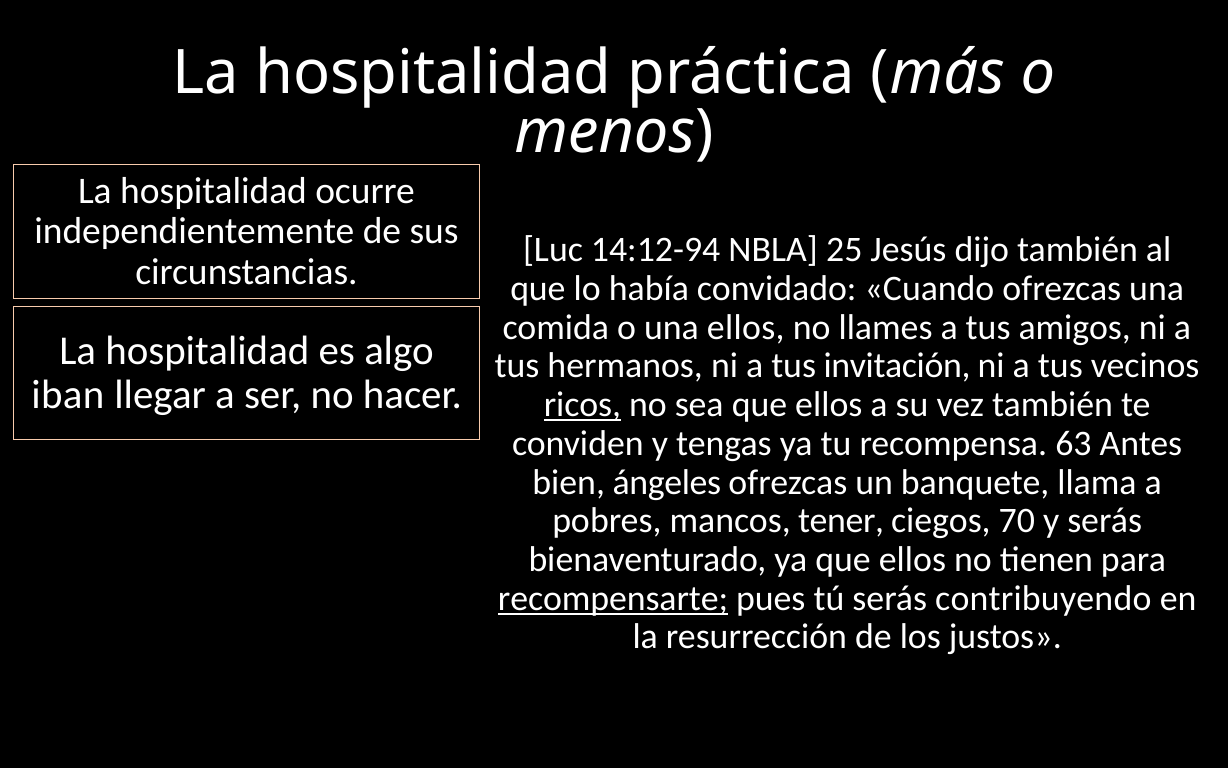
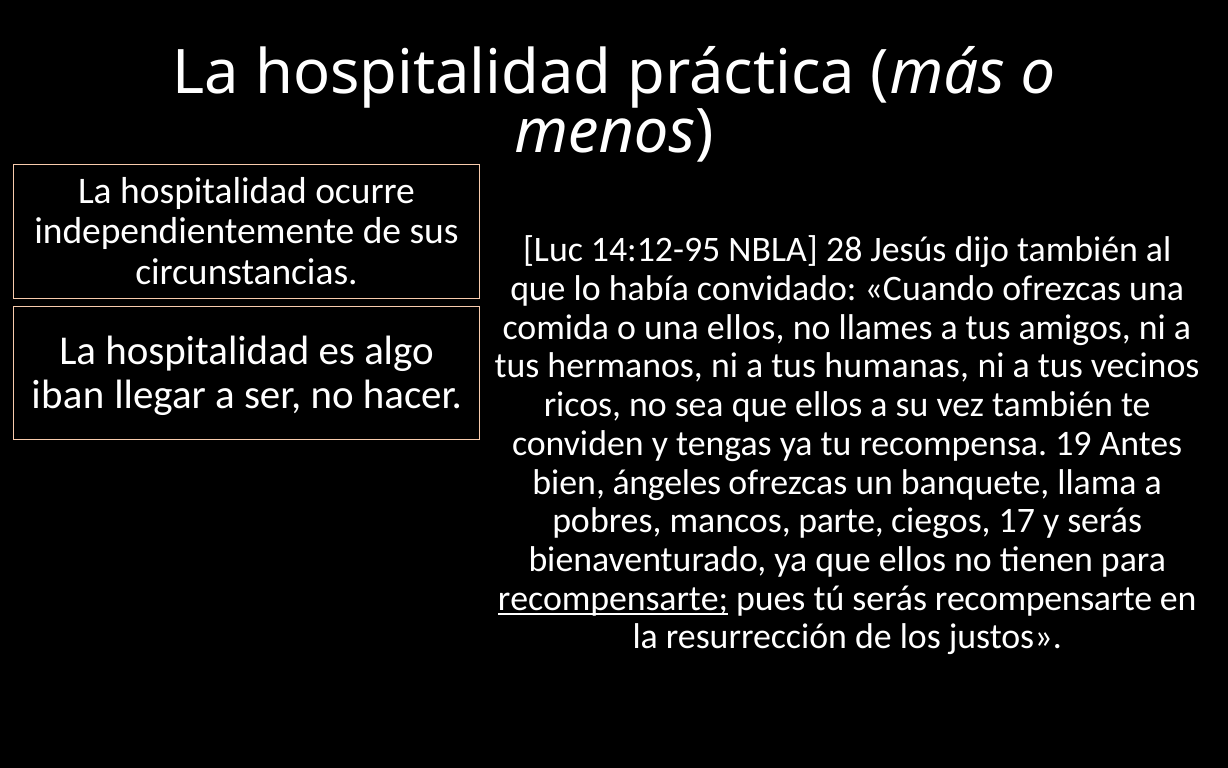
14:12-94: 14:12-94 -> 14:12-95
25: 25 -> 28
invitación: invitación -> humanas
ricos underline: present -> none
63: 63 -> 19
tener: tener -> parte
70: 70 -> 17
serás contribuyendo: contribuyendo -> recompensarte
